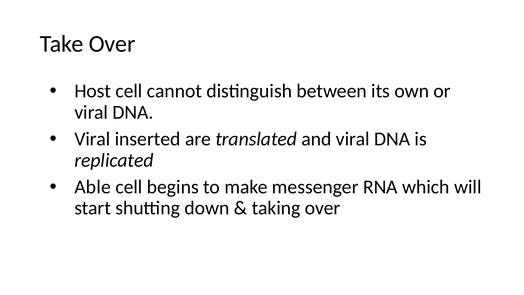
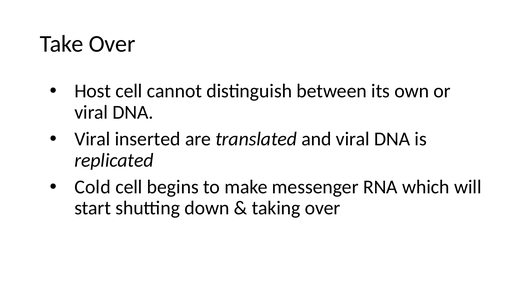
Able: Able -> Cold
